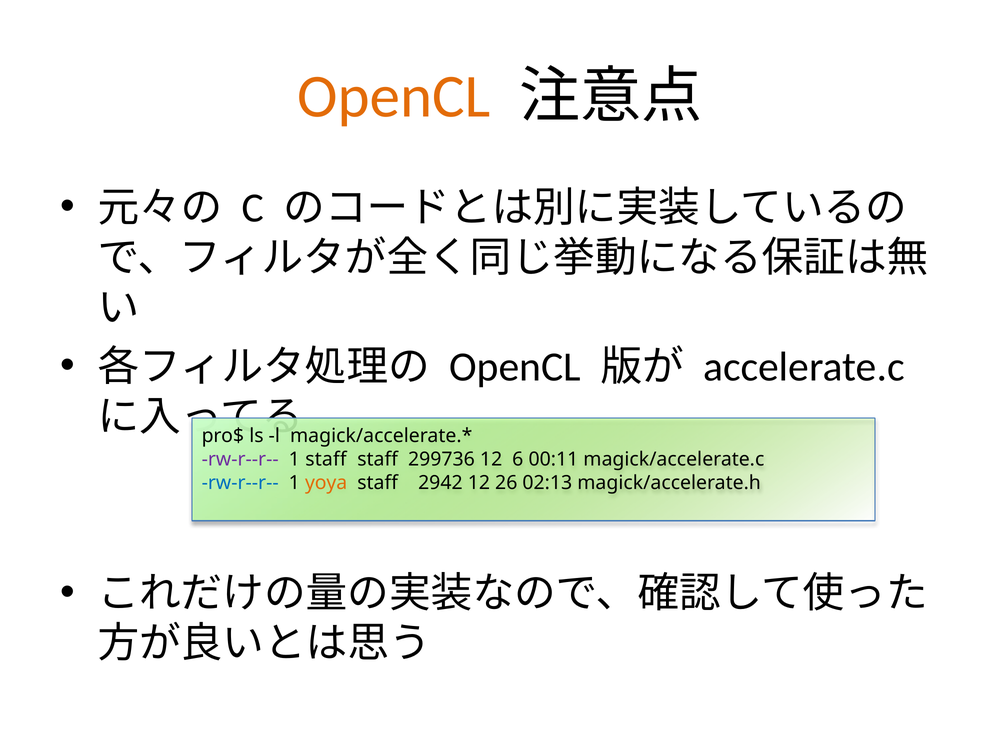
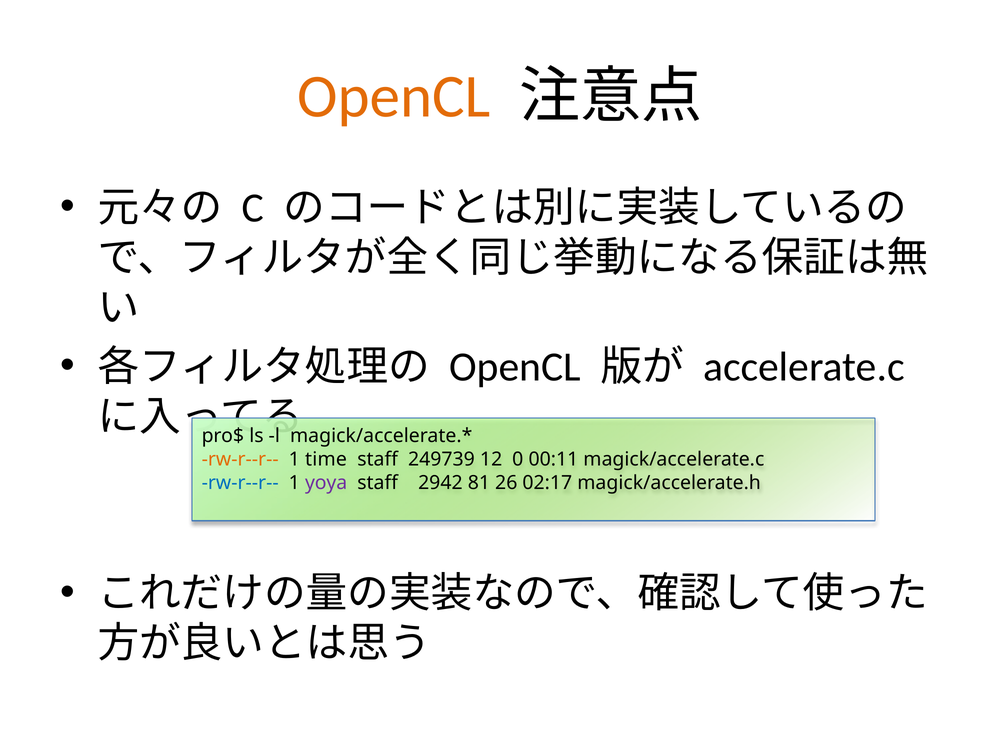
rw-r--r-- at (240, 459) colour: purple -> orange
1 staff: staff -> time
299736: 299736 -> 249739
6: 6 -> 0
yoya colour: orange -> purple
2942 12: 12 -> 81
02:13: 02:13 -> 02:17
